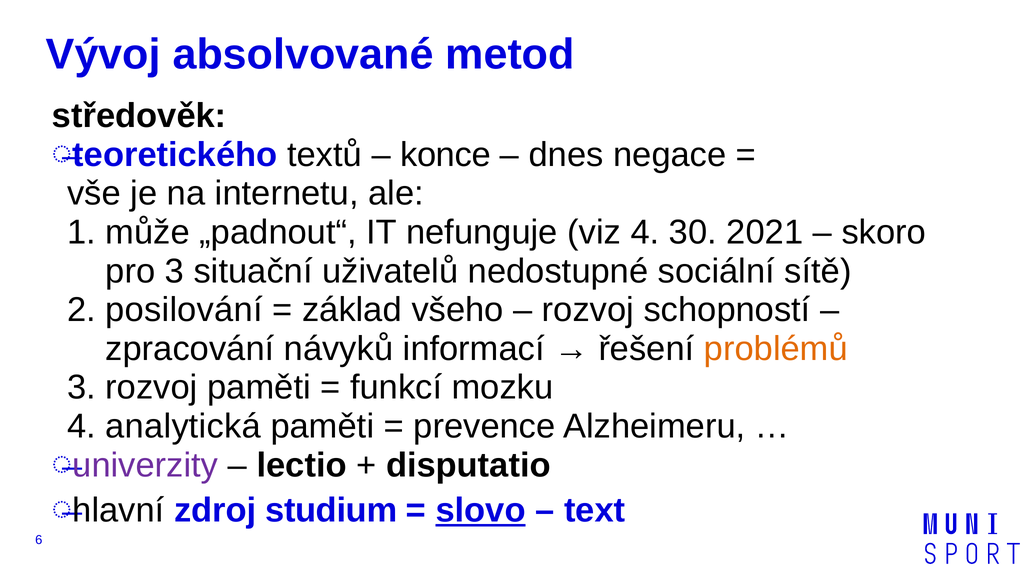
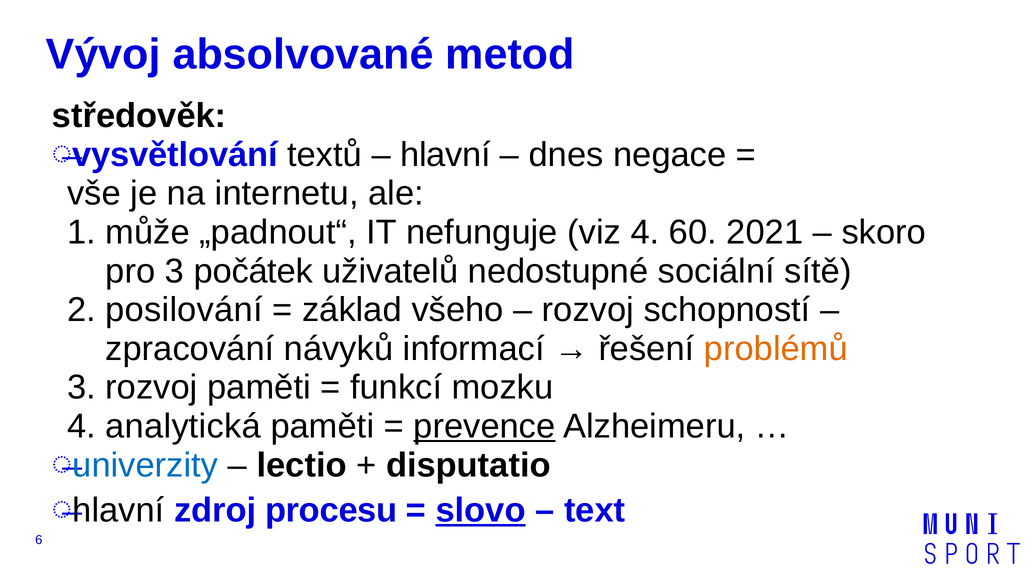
teoretického: teoretického -> vysvětlování
konce at (445, 155): konce -> hlavní
30: 30 -> 60
situační: situační -> počátek
prevence underline: none -> present
univerzity colour: purple -> blue
studium: studium -> procesu
